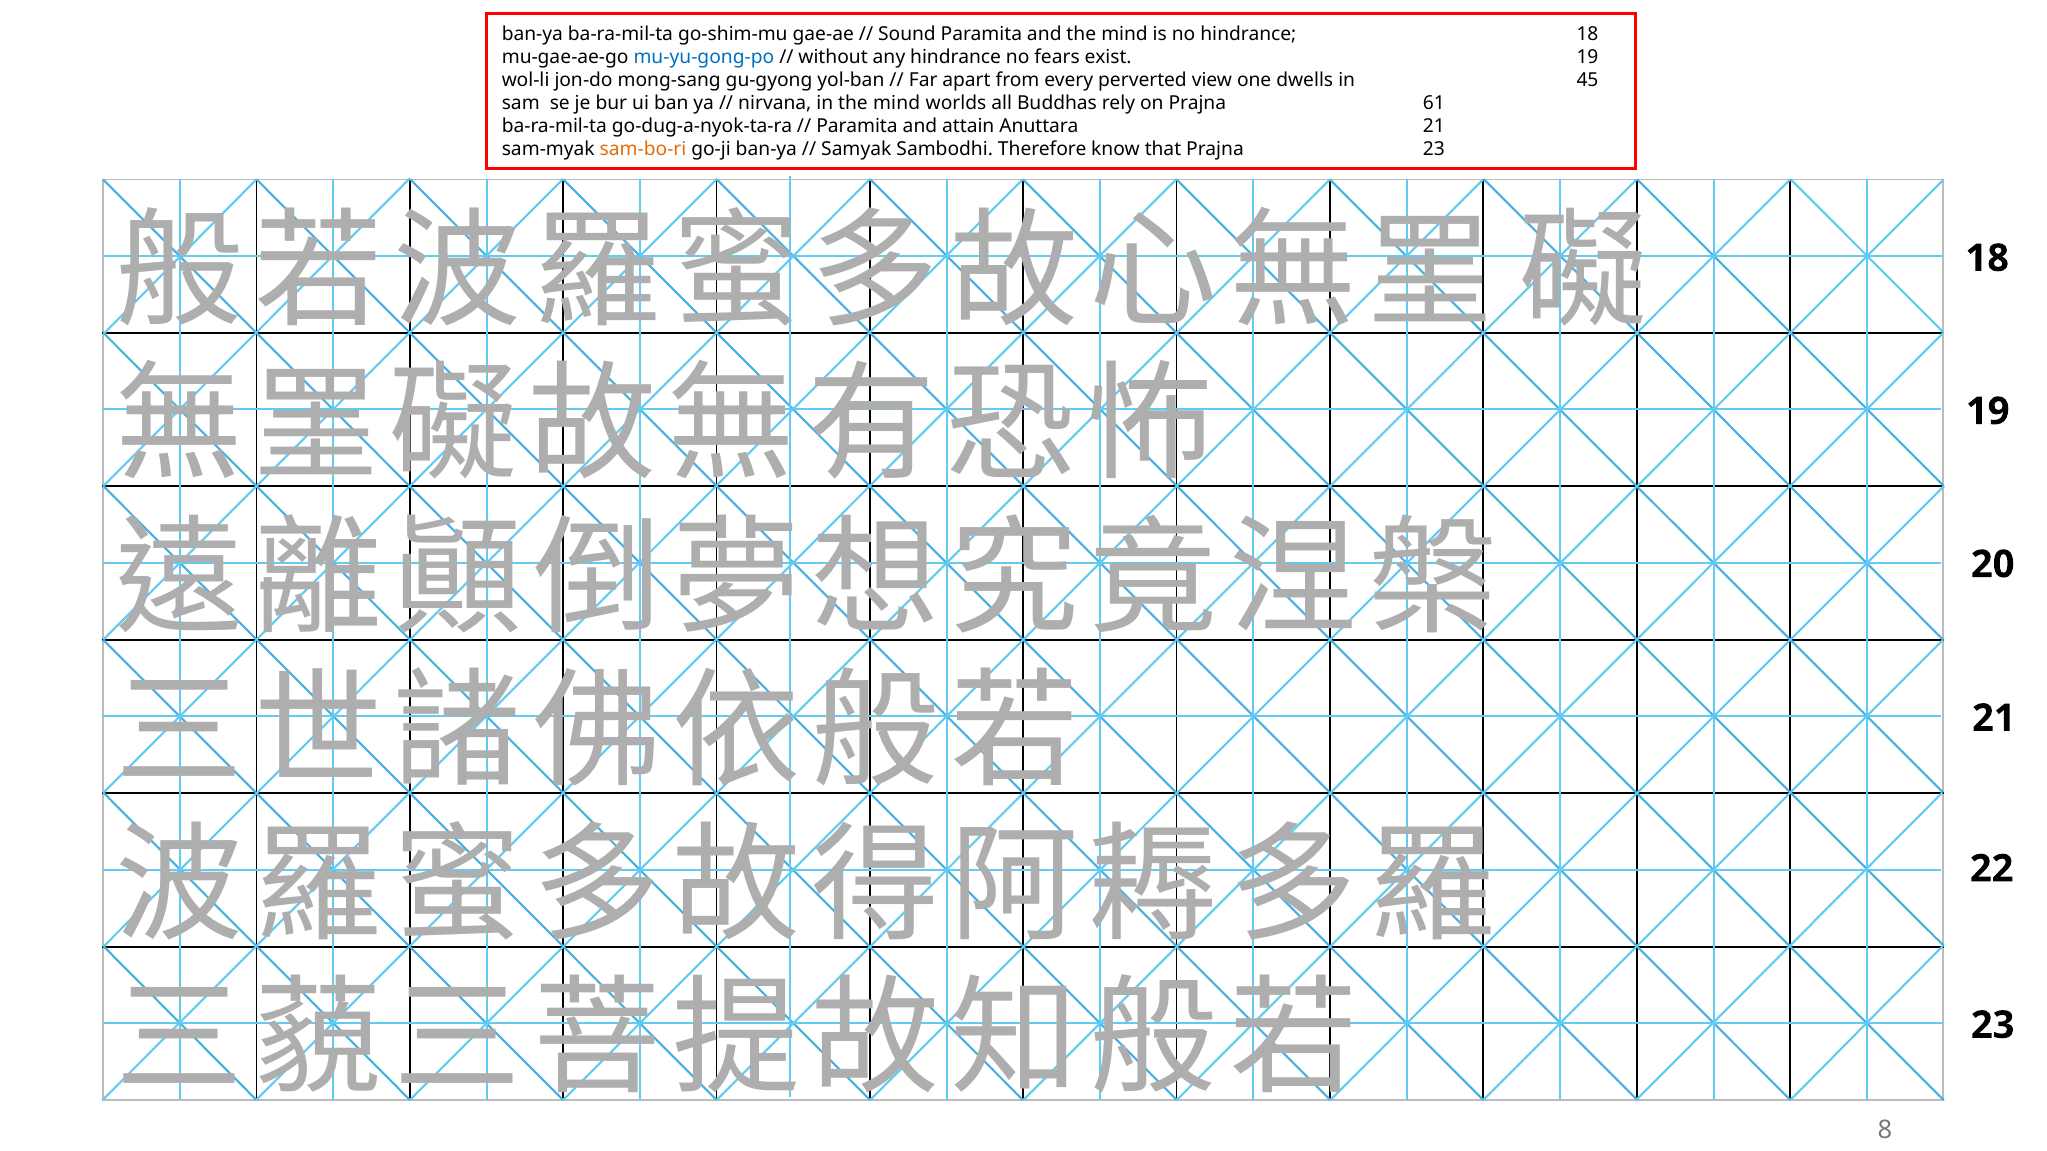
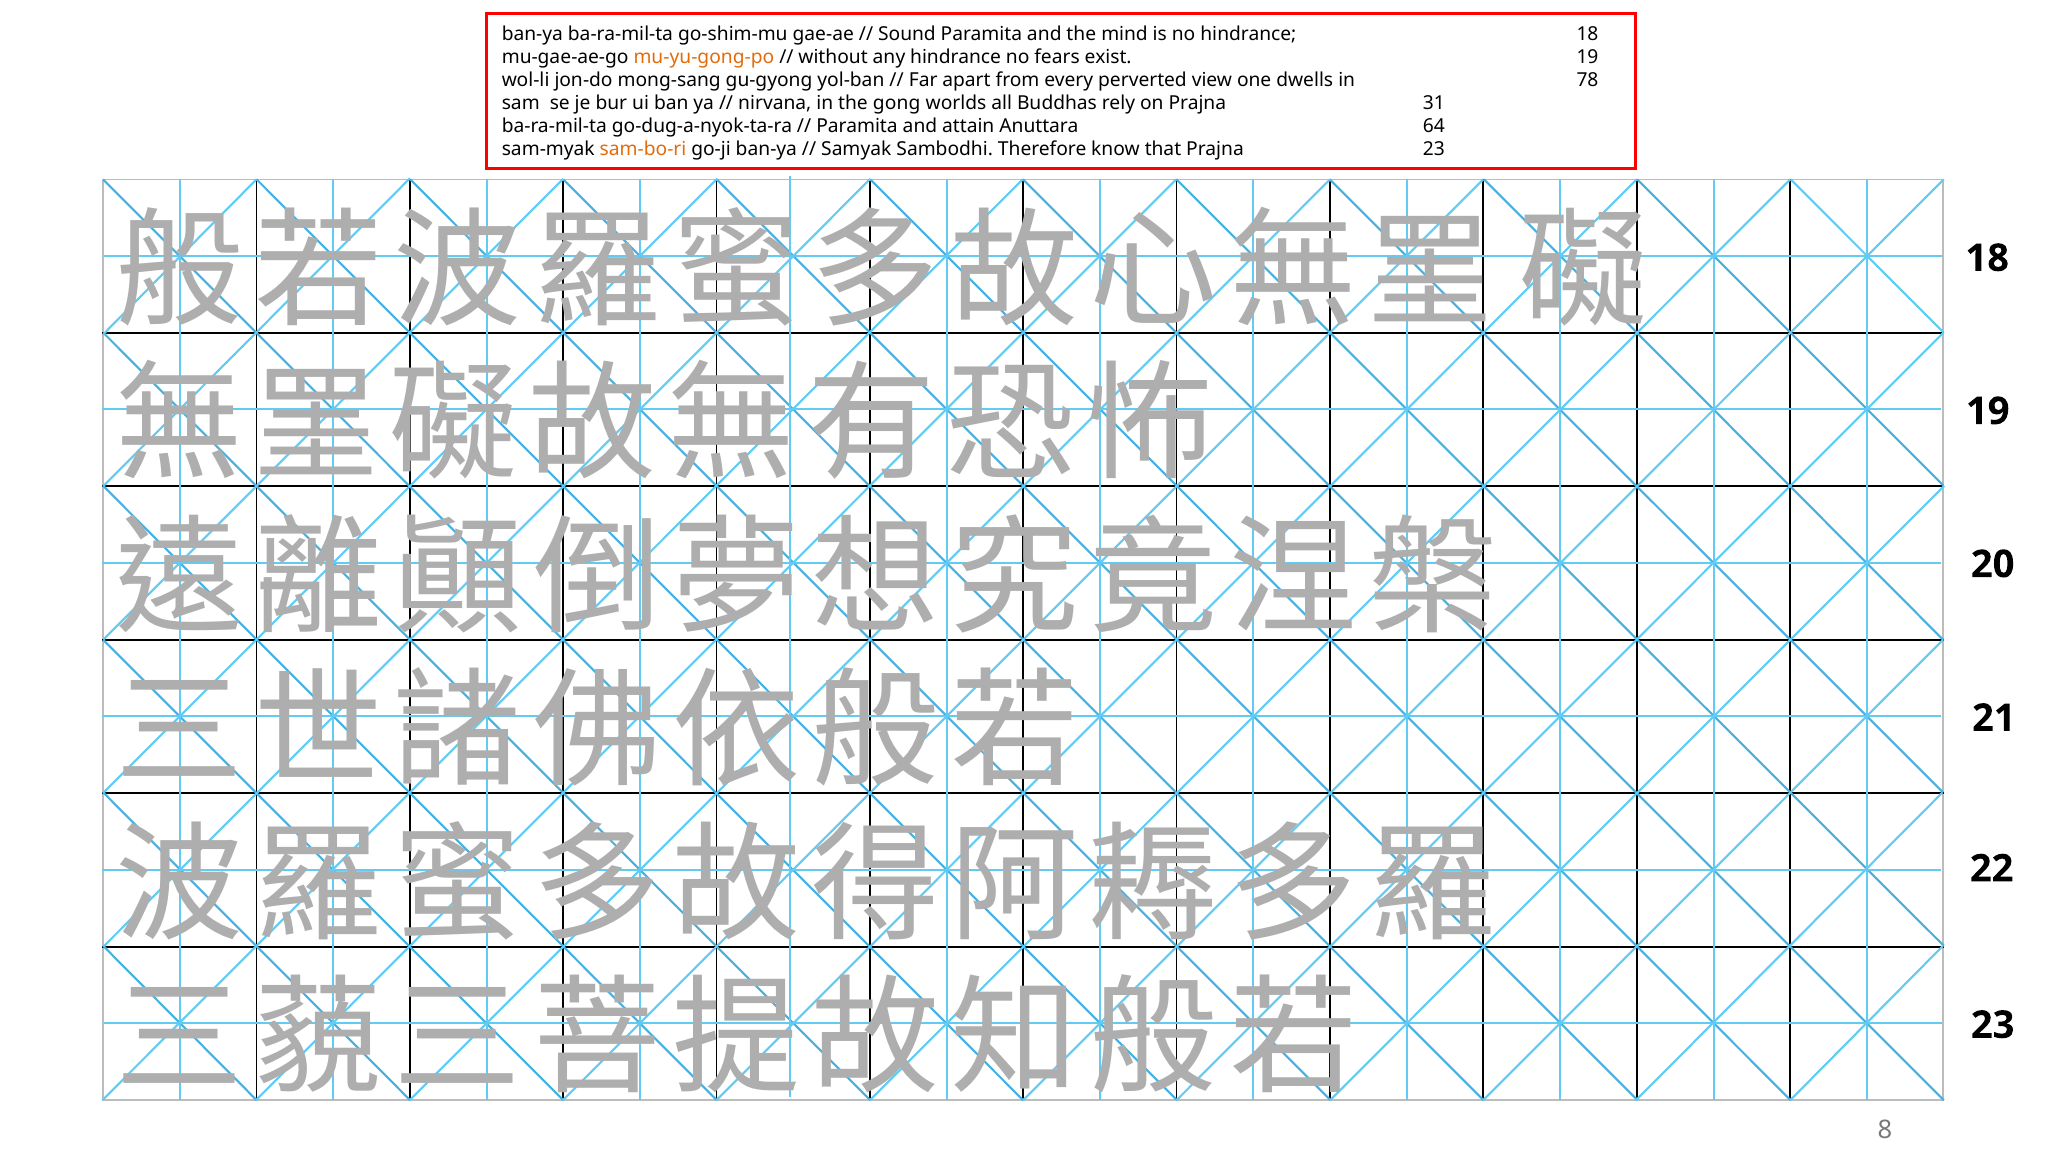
mu-yu-gong-po colour: blue -> orange
45: 45 -> 78
in the mind: mind -> gong
61: 61 -> 31
Anuttara 21: 21 -> 64
